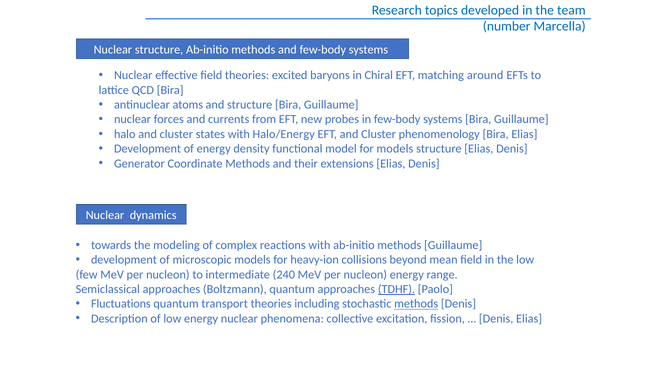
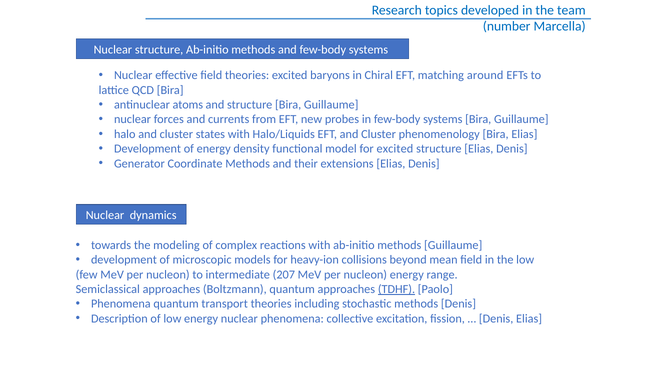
Halo/Energy: Halo/Energy -> Halo/Liquids
for models: models -> excited
240: 240 -> 207
Fluctuations at (121, 304): Fluctuations -> Phenomena
methods at (416, 304) underline: present -> none
